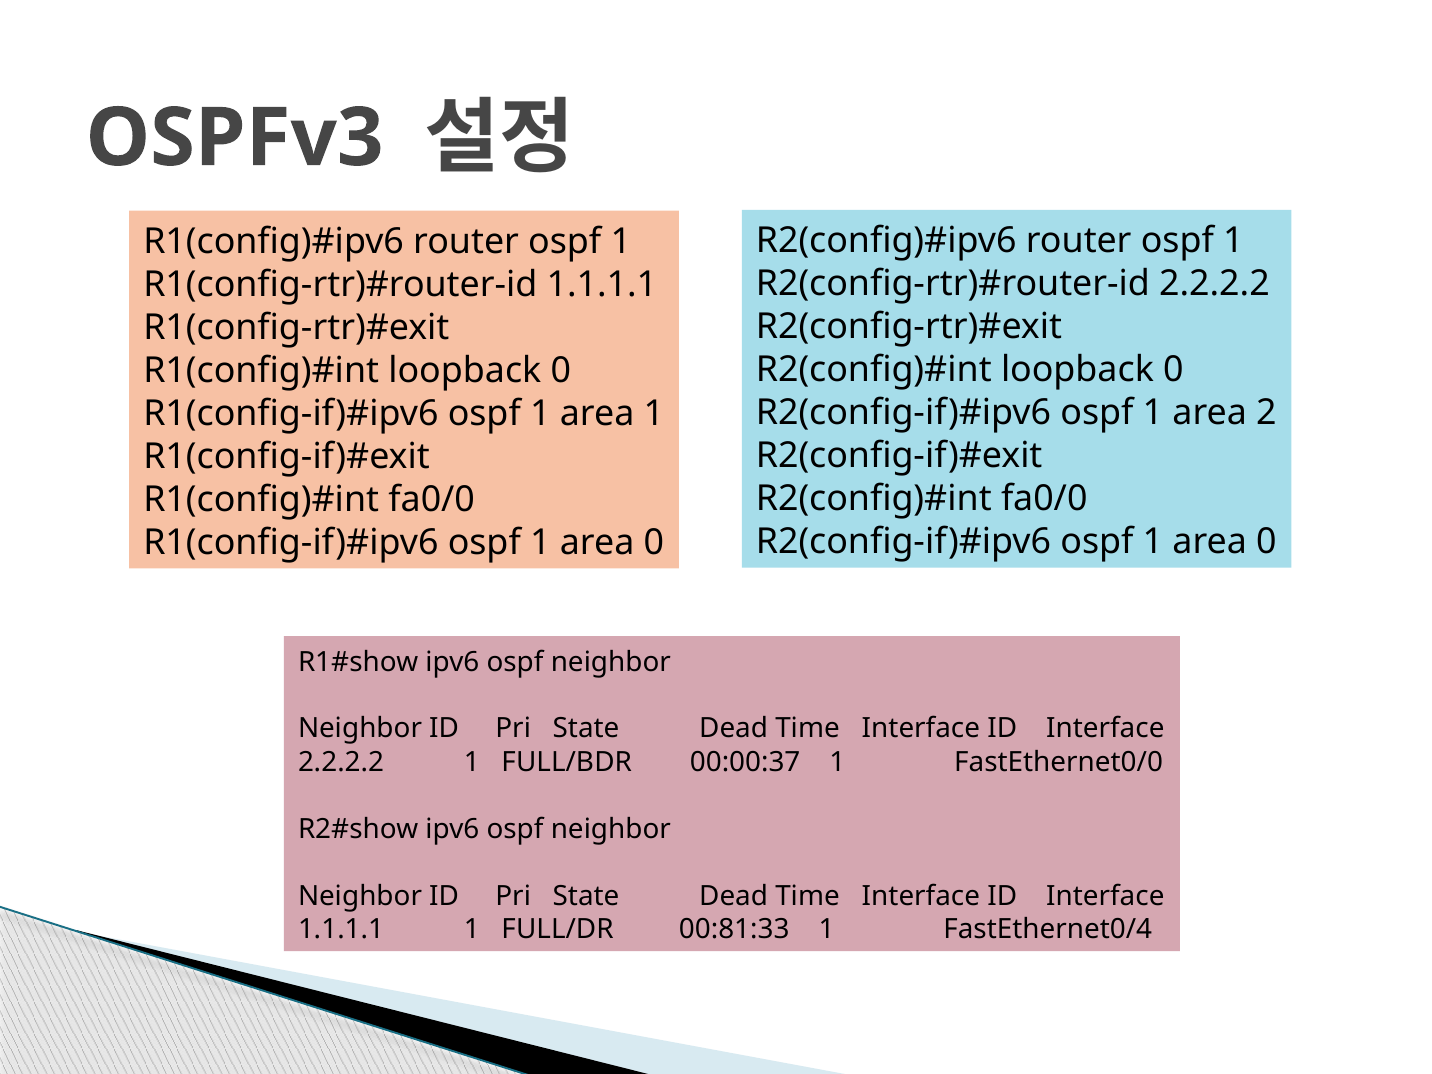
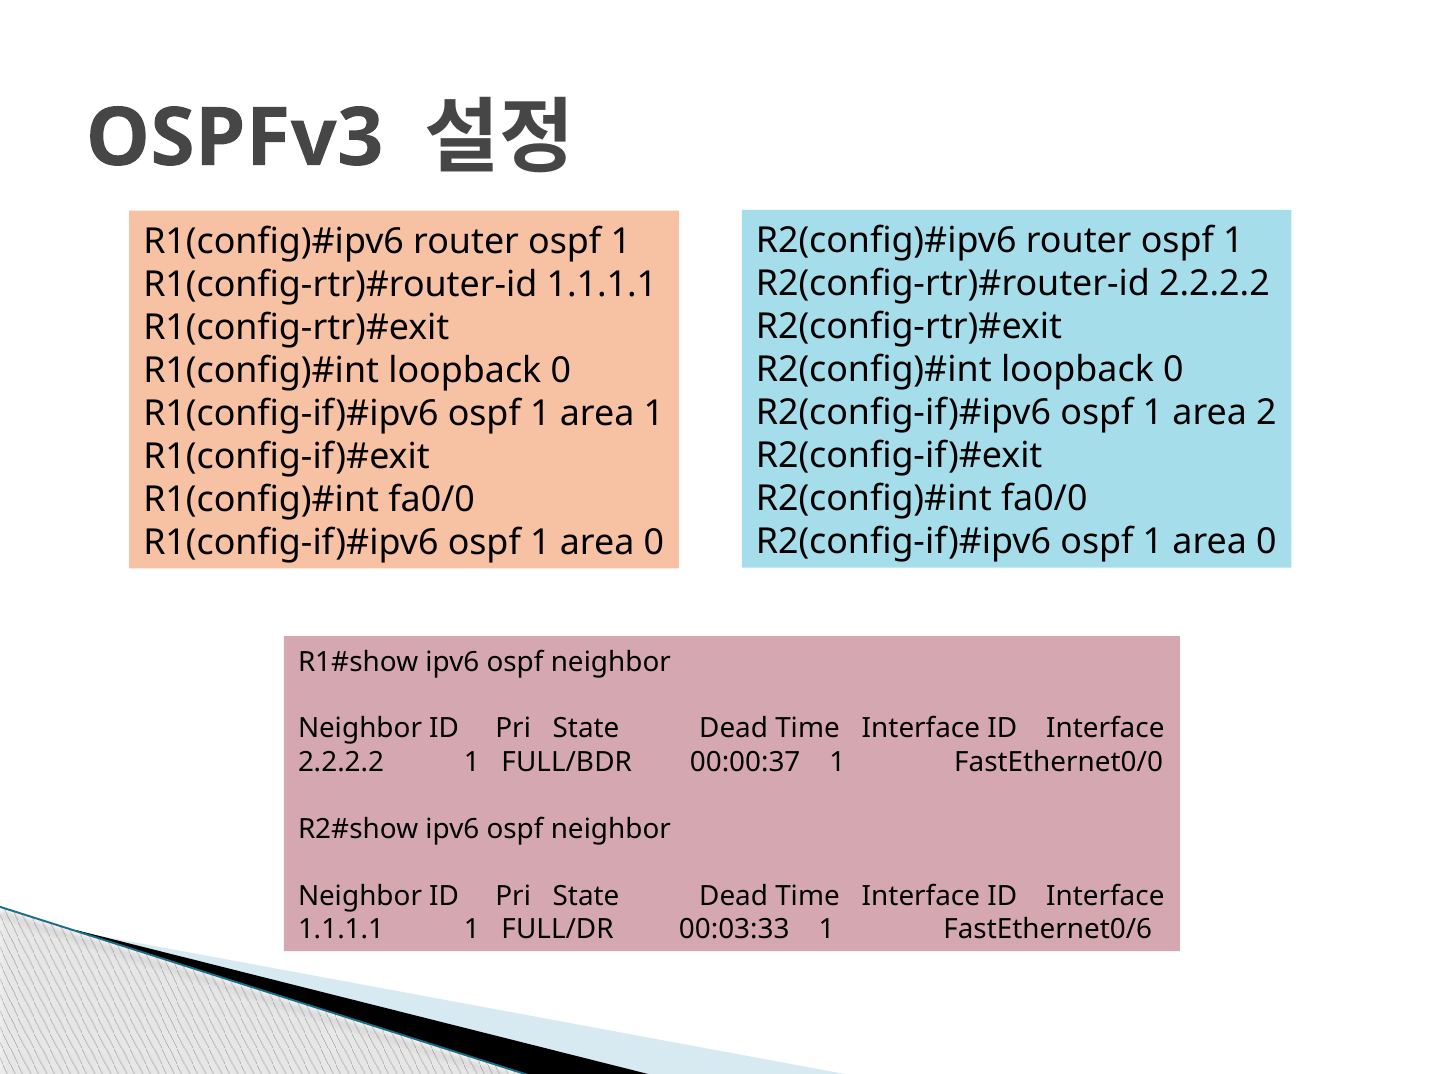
00:81:33: 00:81:33 -> 00:03:33
FastEthernet0/4: FastEthernet0/4 -> FastEthernet0/6
